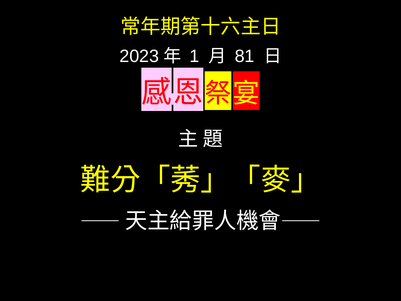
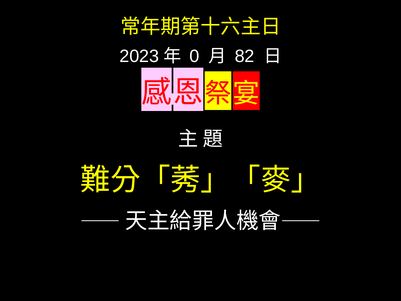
1: 1 -> 0
81: 81 -> 82
